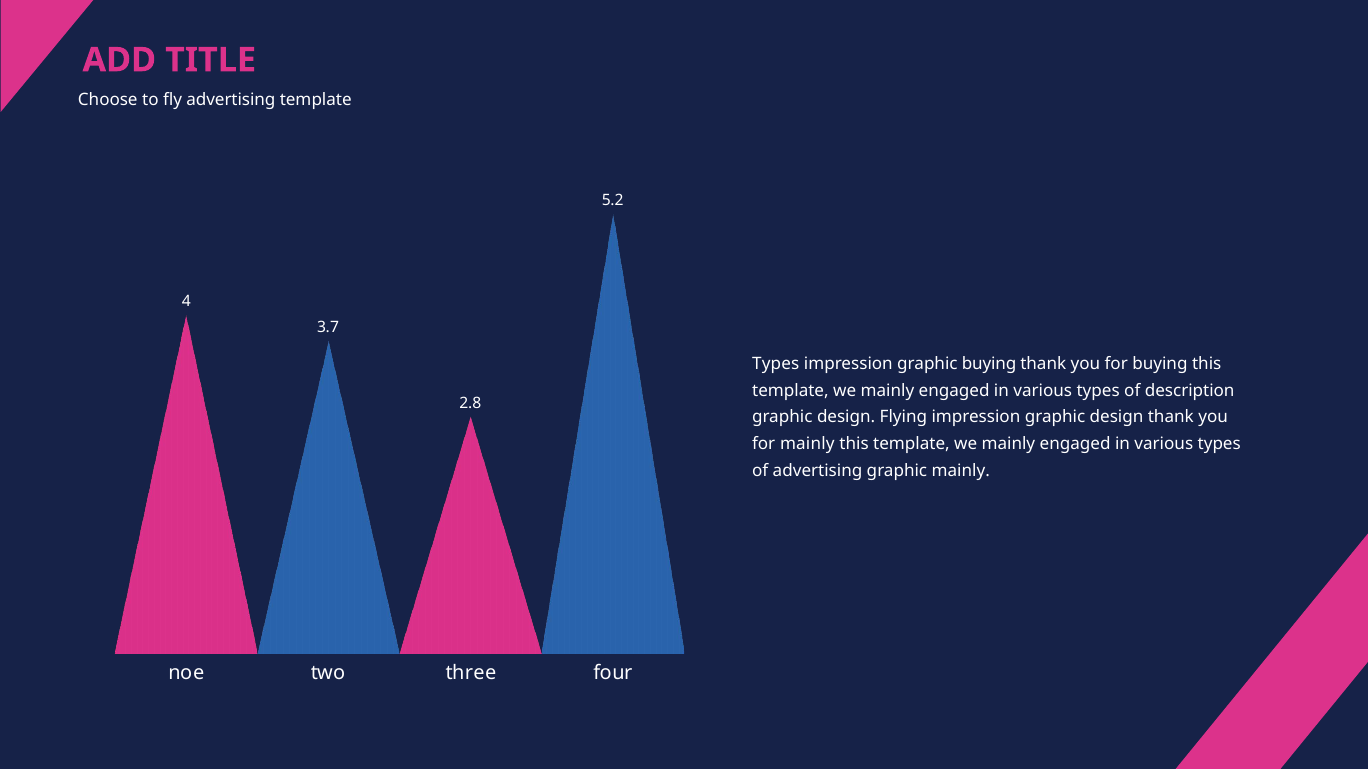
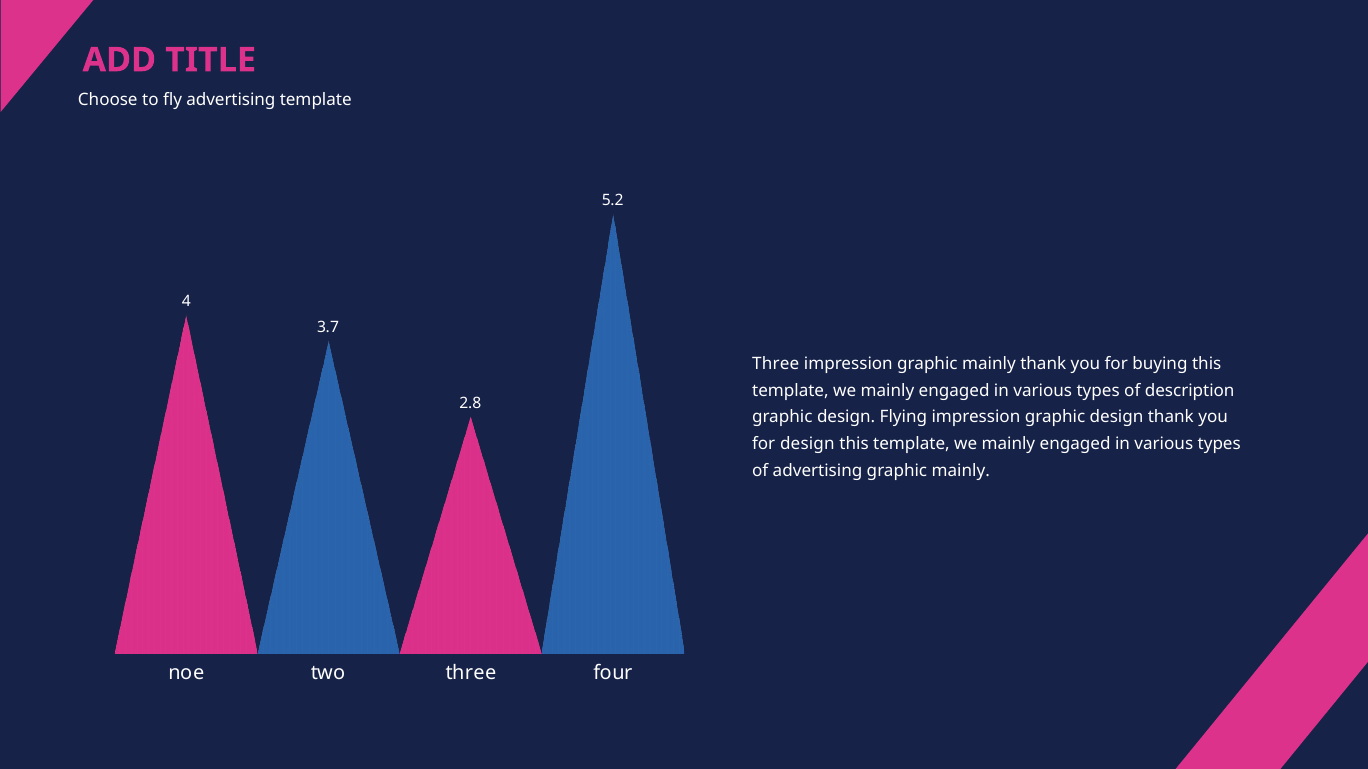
Types at (776, 364): Types -> Three
impression graphic buying: buying -> mainly
for mainly: mainly -> design
